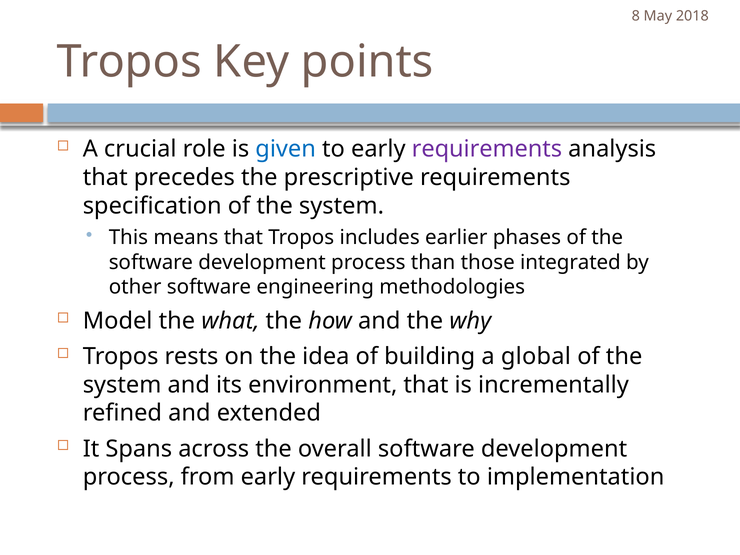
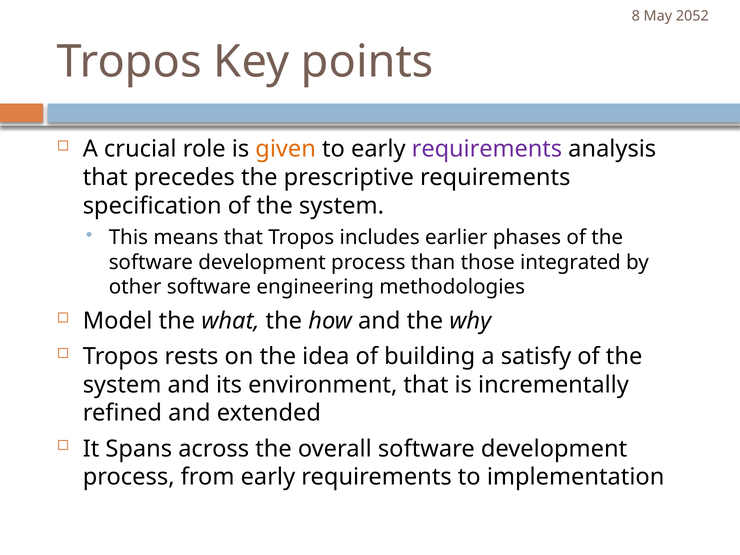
2018: 2018 -> 2052
given colour: blue -> orange
global: global -> satisfy
